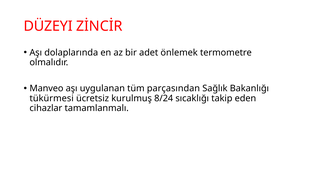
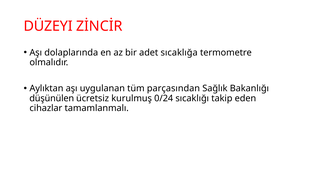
önlemek: önlemek -> sıcaklığa
Manveo: Manveo -> Aylıktan
tükürmesi: tükürmesi -> düşünülen
8/24: 8/24 -> 0/24
